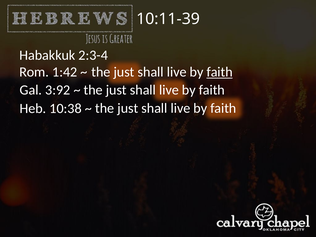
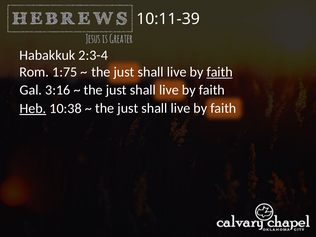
1:42: 1:42 -> 1:75
3:92: 3:92 -> 3:16
Heb underline: none -> present
